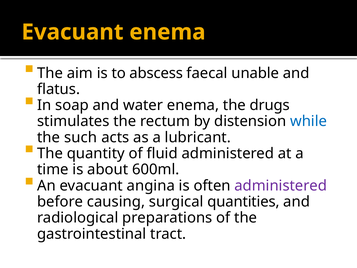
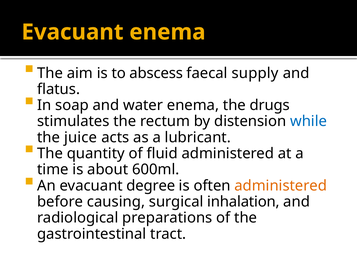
unable: unable -> supply
such: such -> juice
angina: angina -> degree
administered at (281, 185) colour: purple -> orange
quantities: quantities -> inhalation
